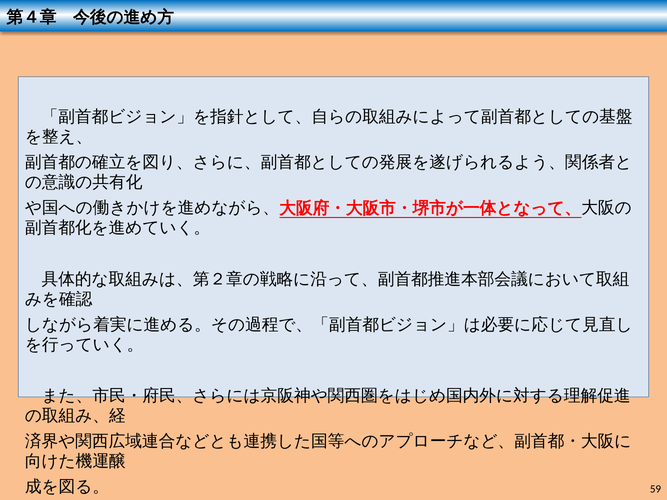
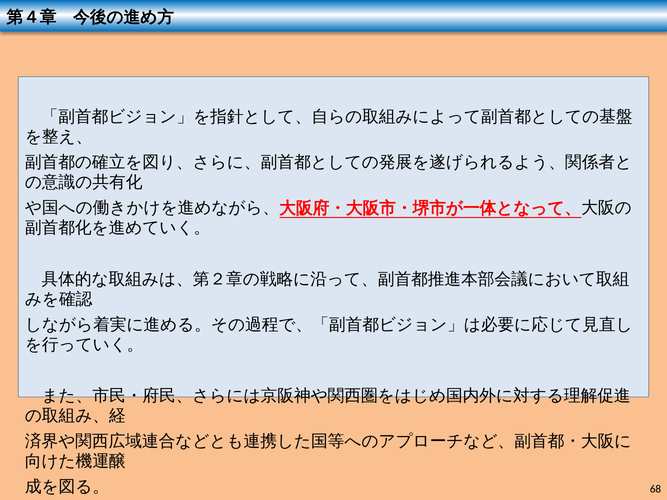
59: 59 -> 68
